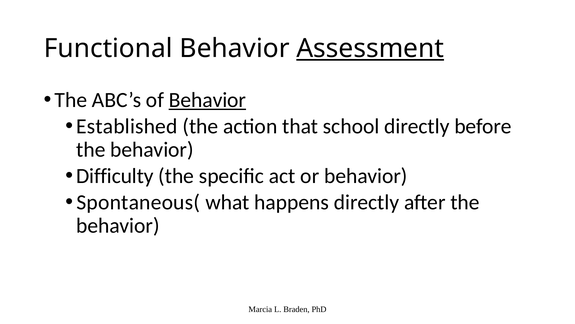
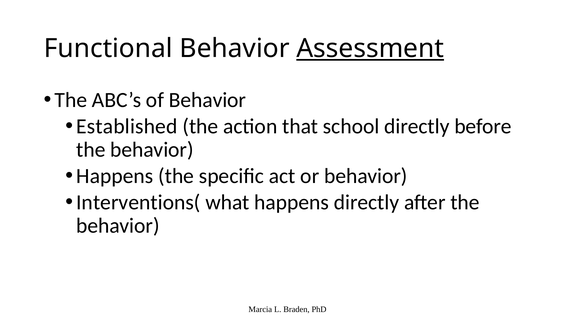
Behavior at (207, 100) underline: present -> none
Difficulty at (115, 176): Difficulty -> Happens
Spontaneous(: Spontaneous( -> Interventions(
